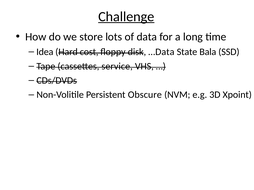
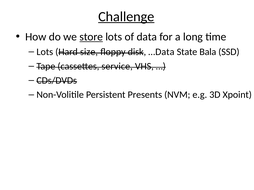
store underline: none -> present
Idea at (45, 52): Idea -> Lots
cost: cost -> size
Obscure: Obscure -> Presents
